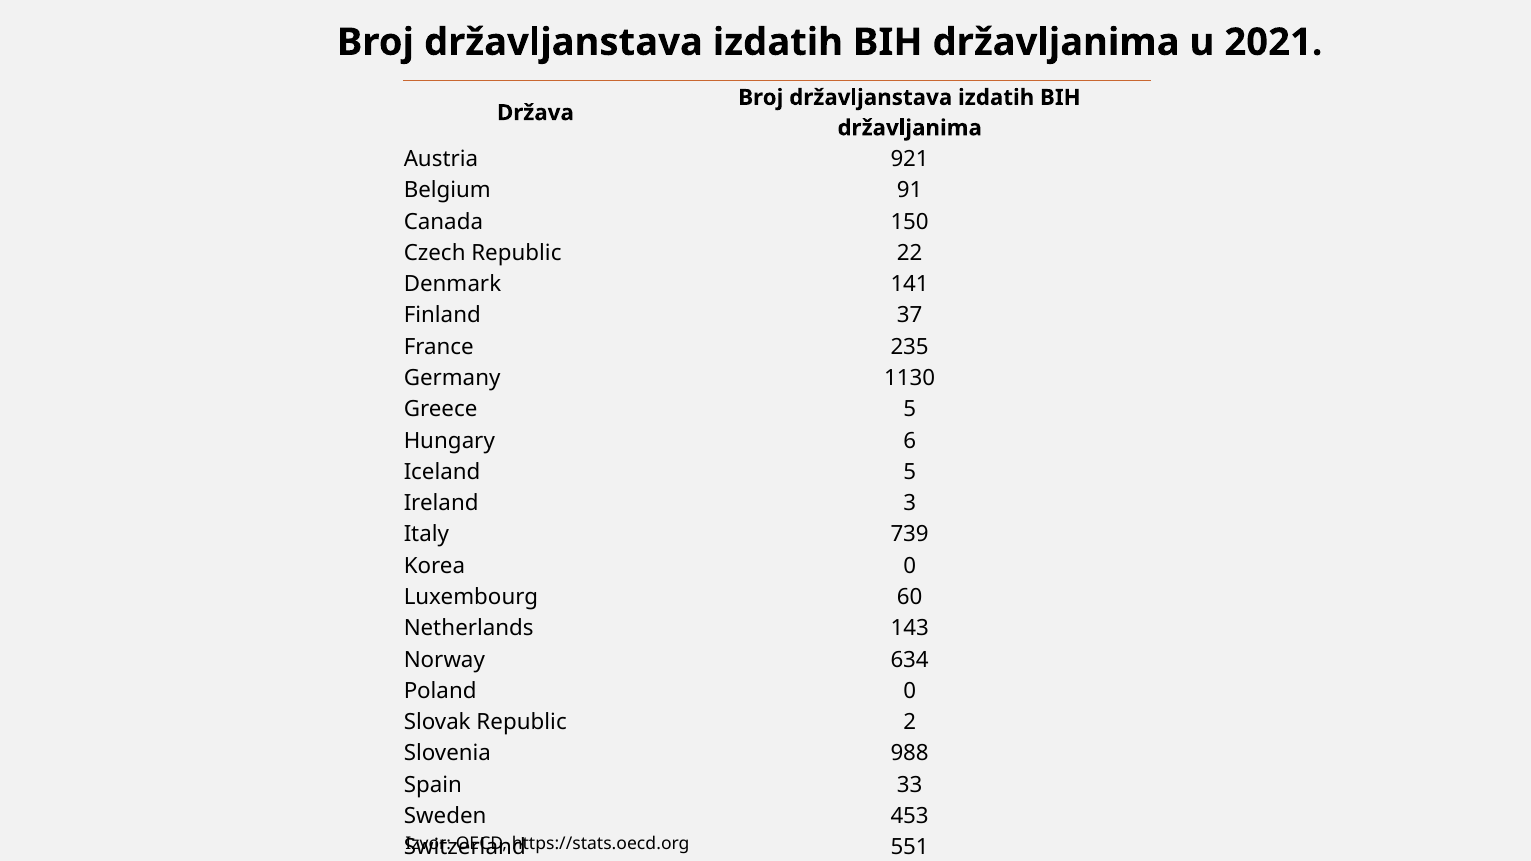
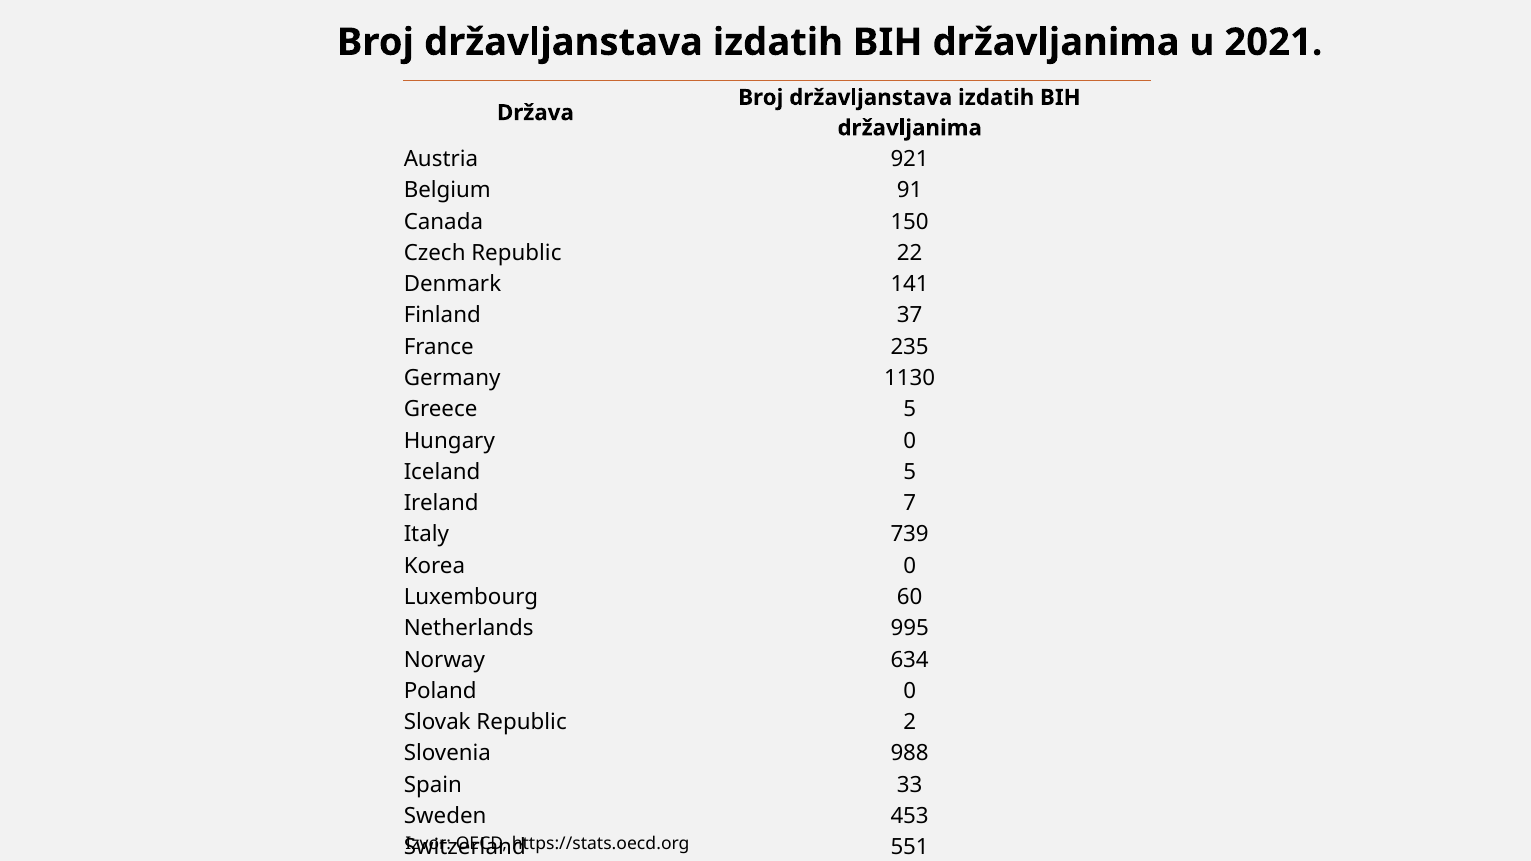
Hungary 6: 6 -> 0
3: 3 -> 7
143: 143 -> 995
